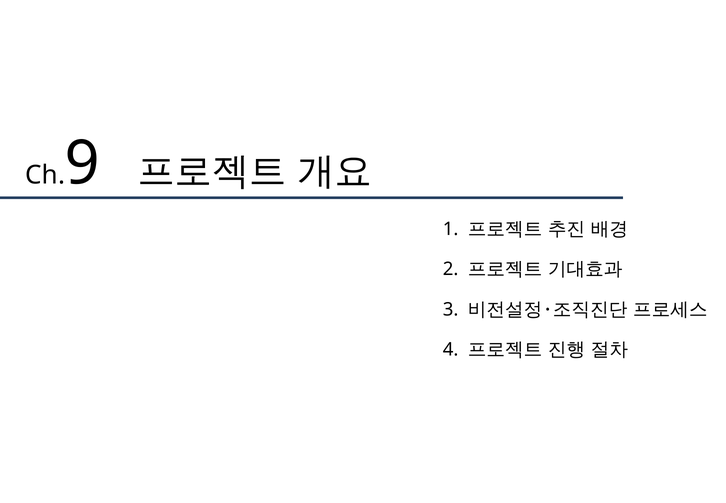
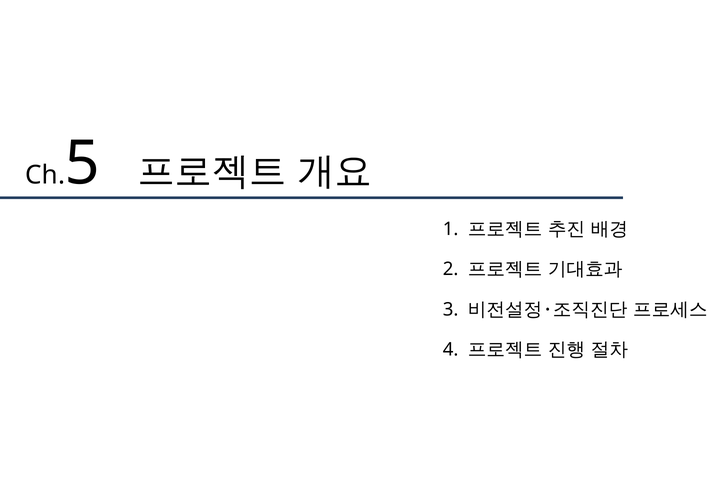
9: 9 -> 5
